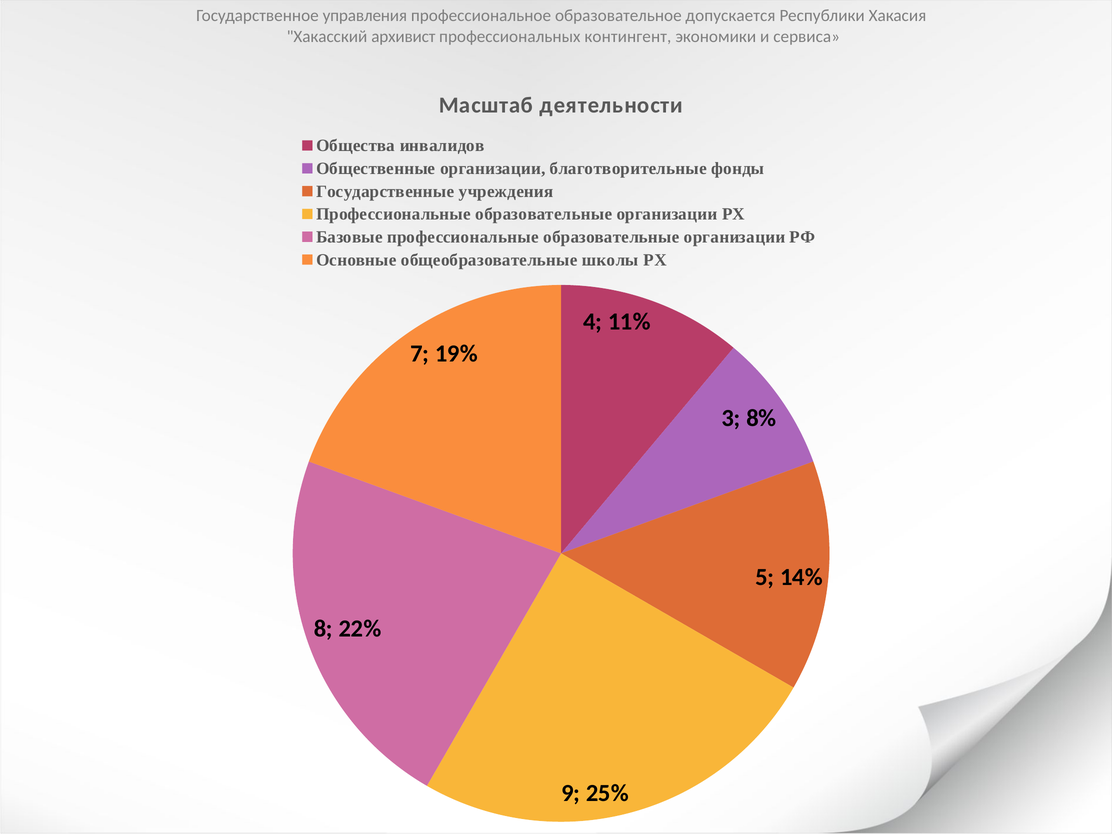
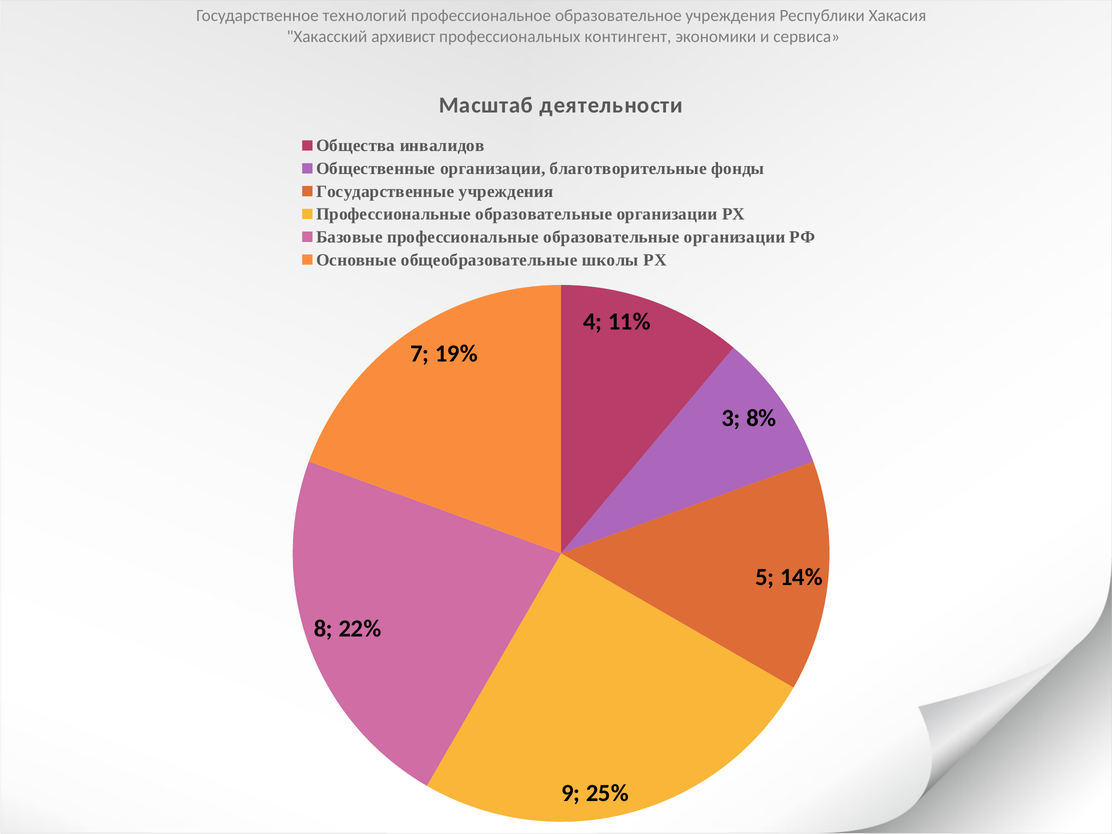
управления: управления -> технологий
образовательное допускается: допускается -> учреждения
